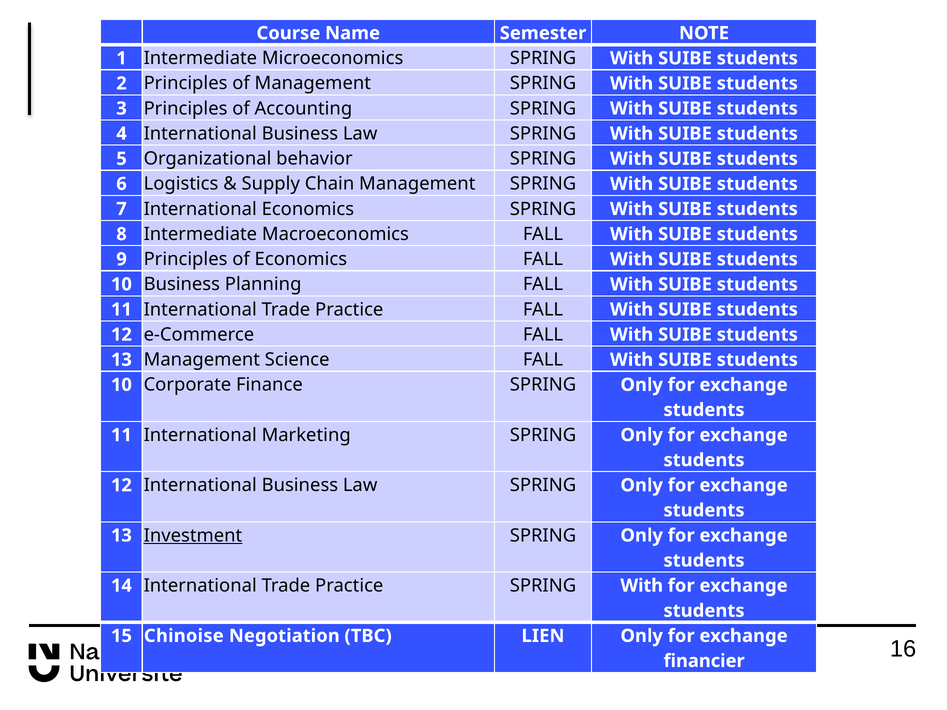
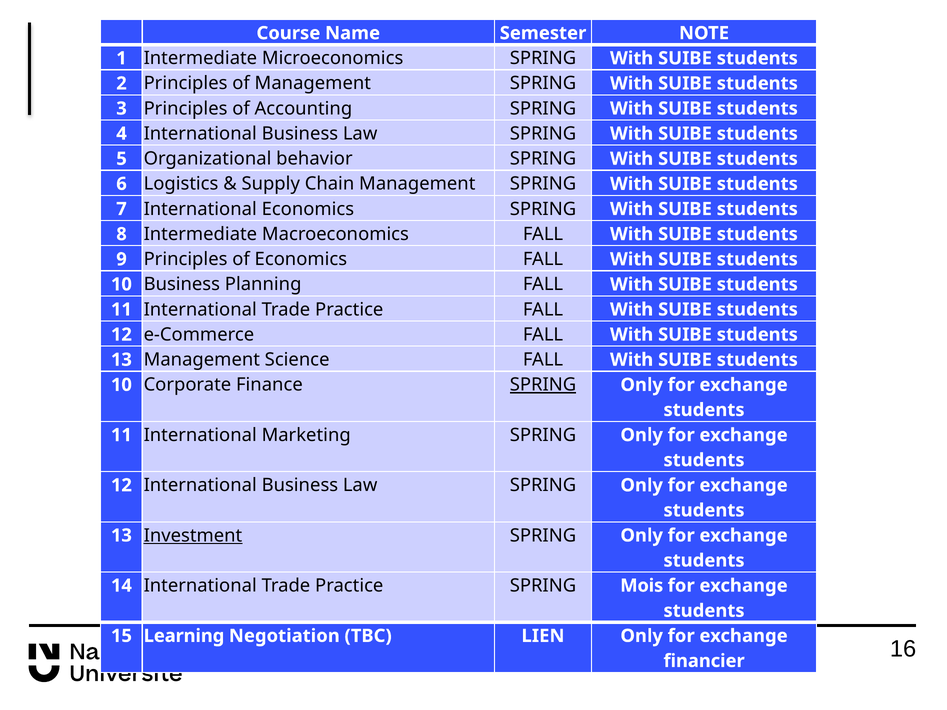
SPRING at (543, 385) underline: none -> present
Practice SPRING With: With -> Mois
Chinoise: Chinoise -> Learning
